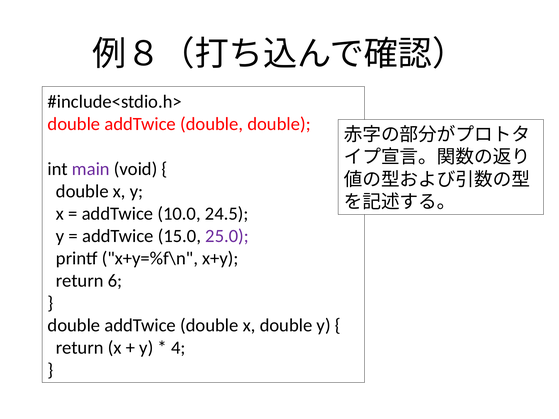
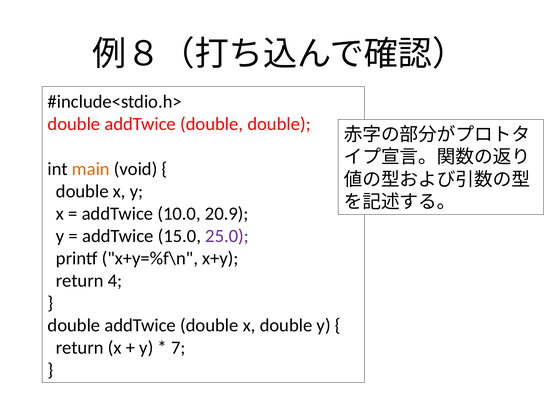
main colour: purple -> orange
24.5: 24.5 -> 20.9
6: 6 -> 4
4: 4 -> 7
